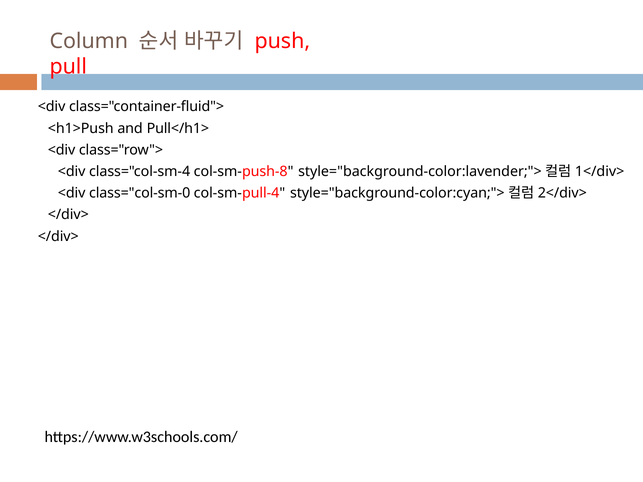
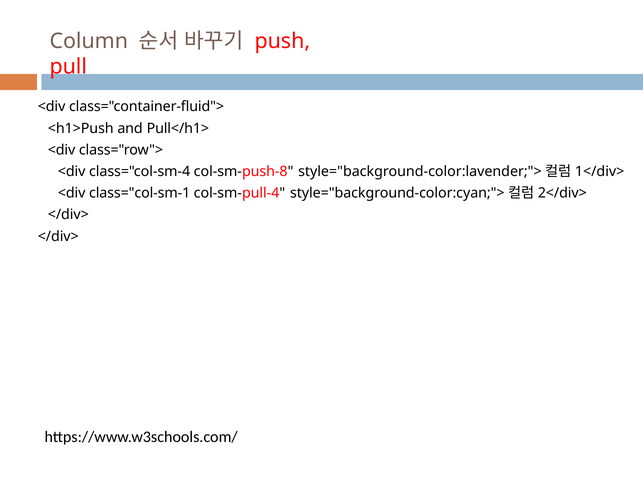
class="col-sm-0: class="col-sm-0 -> class="col-sm-1
